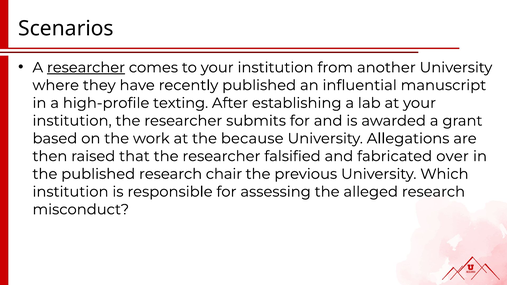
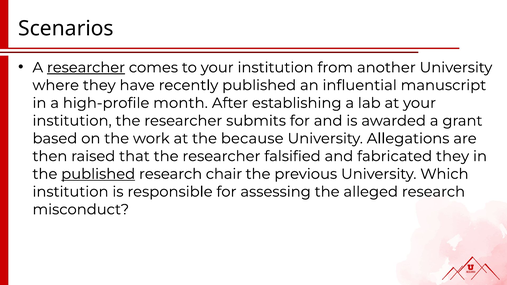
texting: texting -> month
fabricated over: over -> they
published at (98, 174) underline: none -> present
